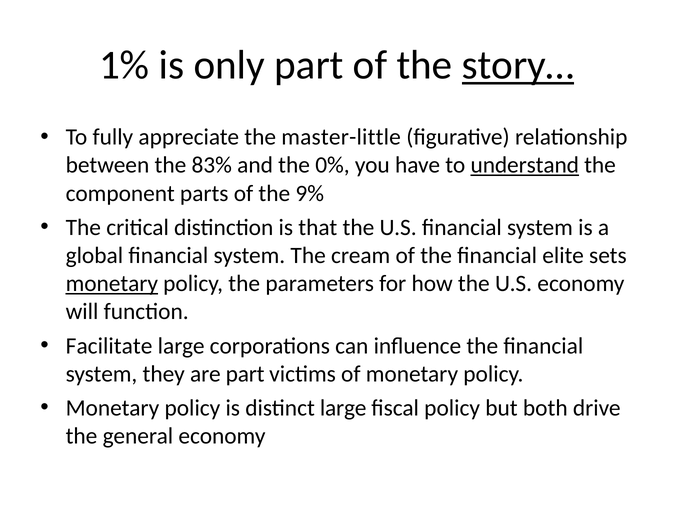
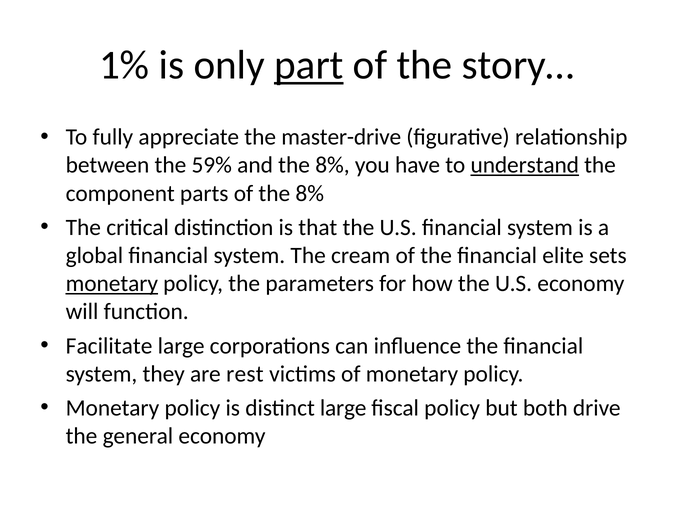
part at (309, 65) underline: none -> present
story… underline: present -> none
master-little: master-little -> master-drive
83%: 83% -> 59%
and the 0%: 0% -> 8%
of the 9%: 9% -> 8%
are part: part -> rest
